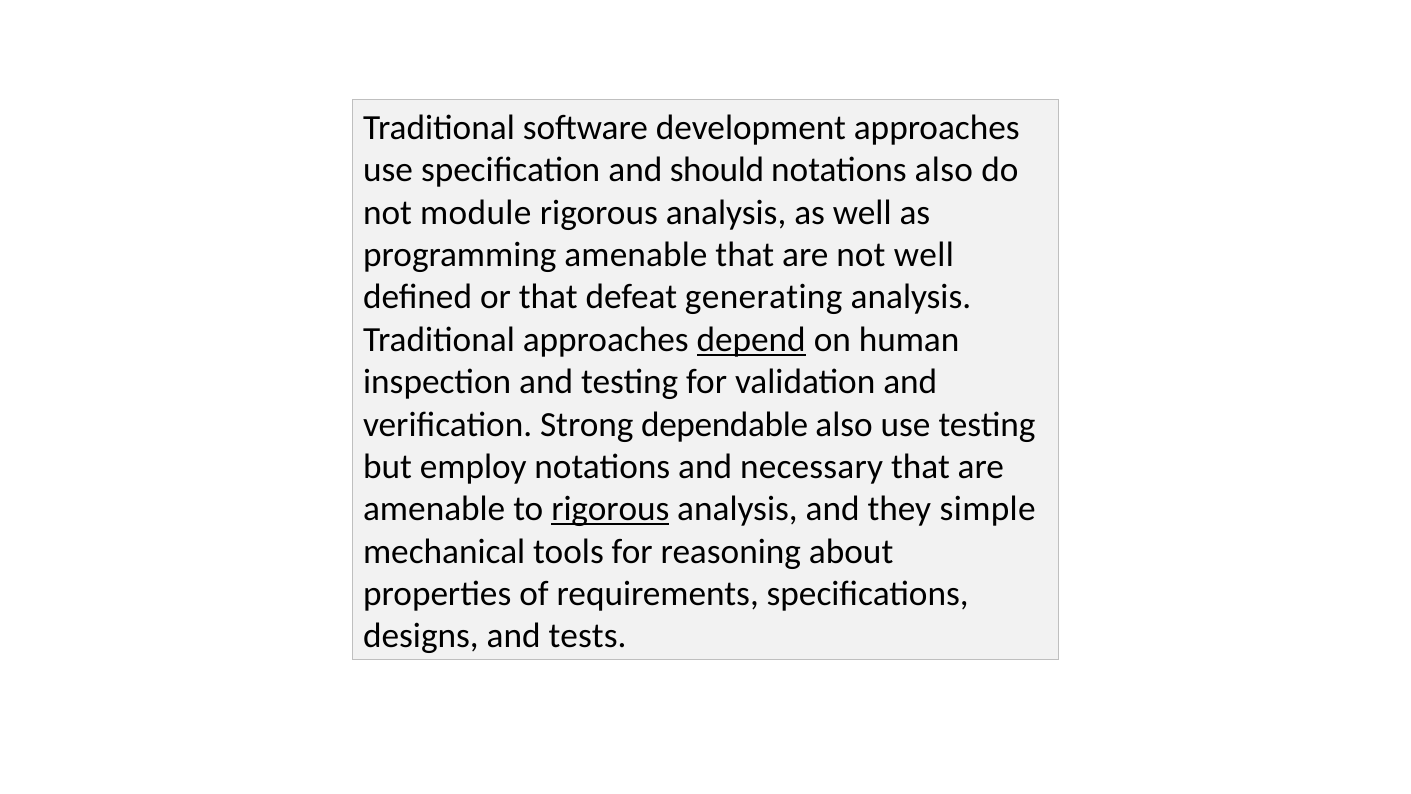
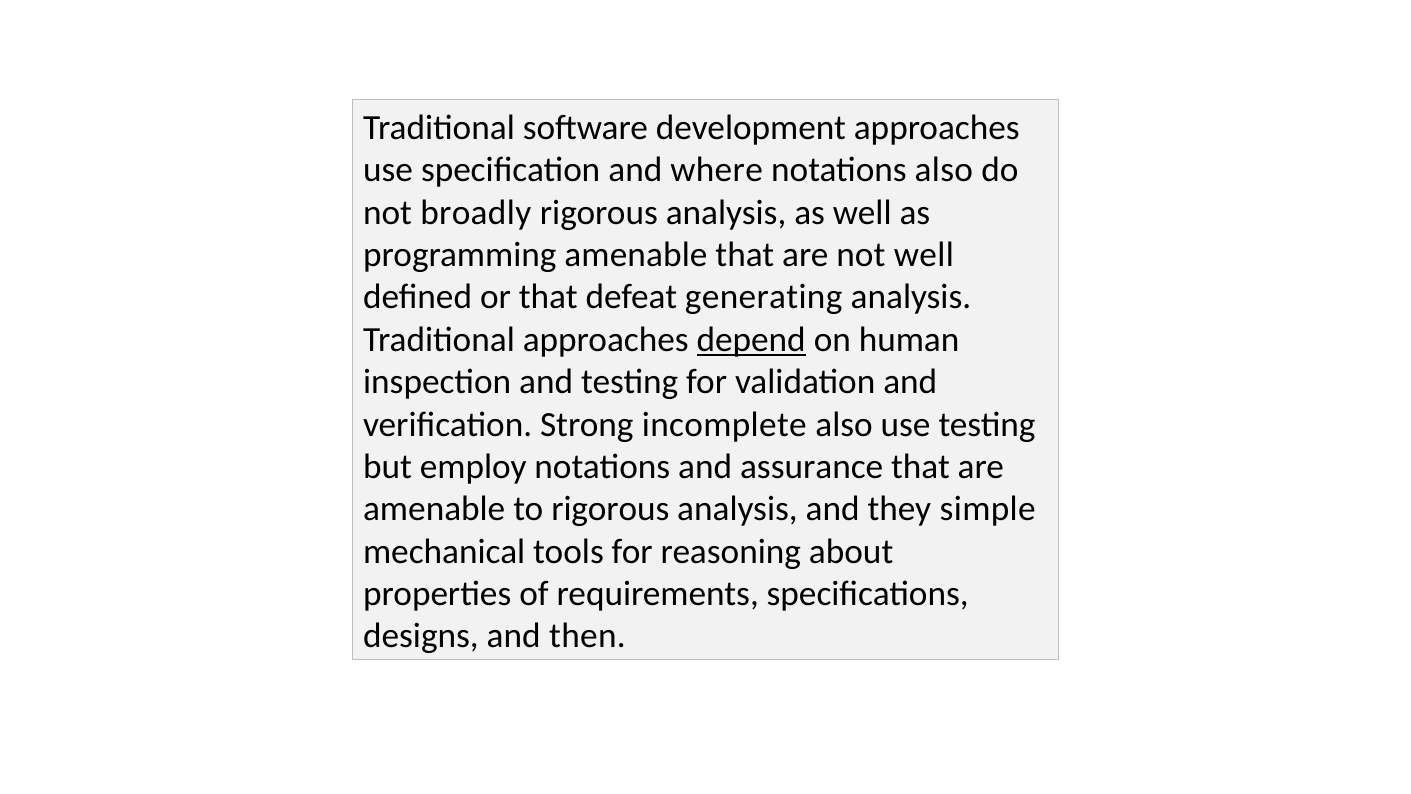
should: should -> where
module: module -> broadly
dependable: dependable -> incomplete
necessary: necessary -> assurance
rigorous at (610, 509) underline: present -> none
tests: tests -> then
